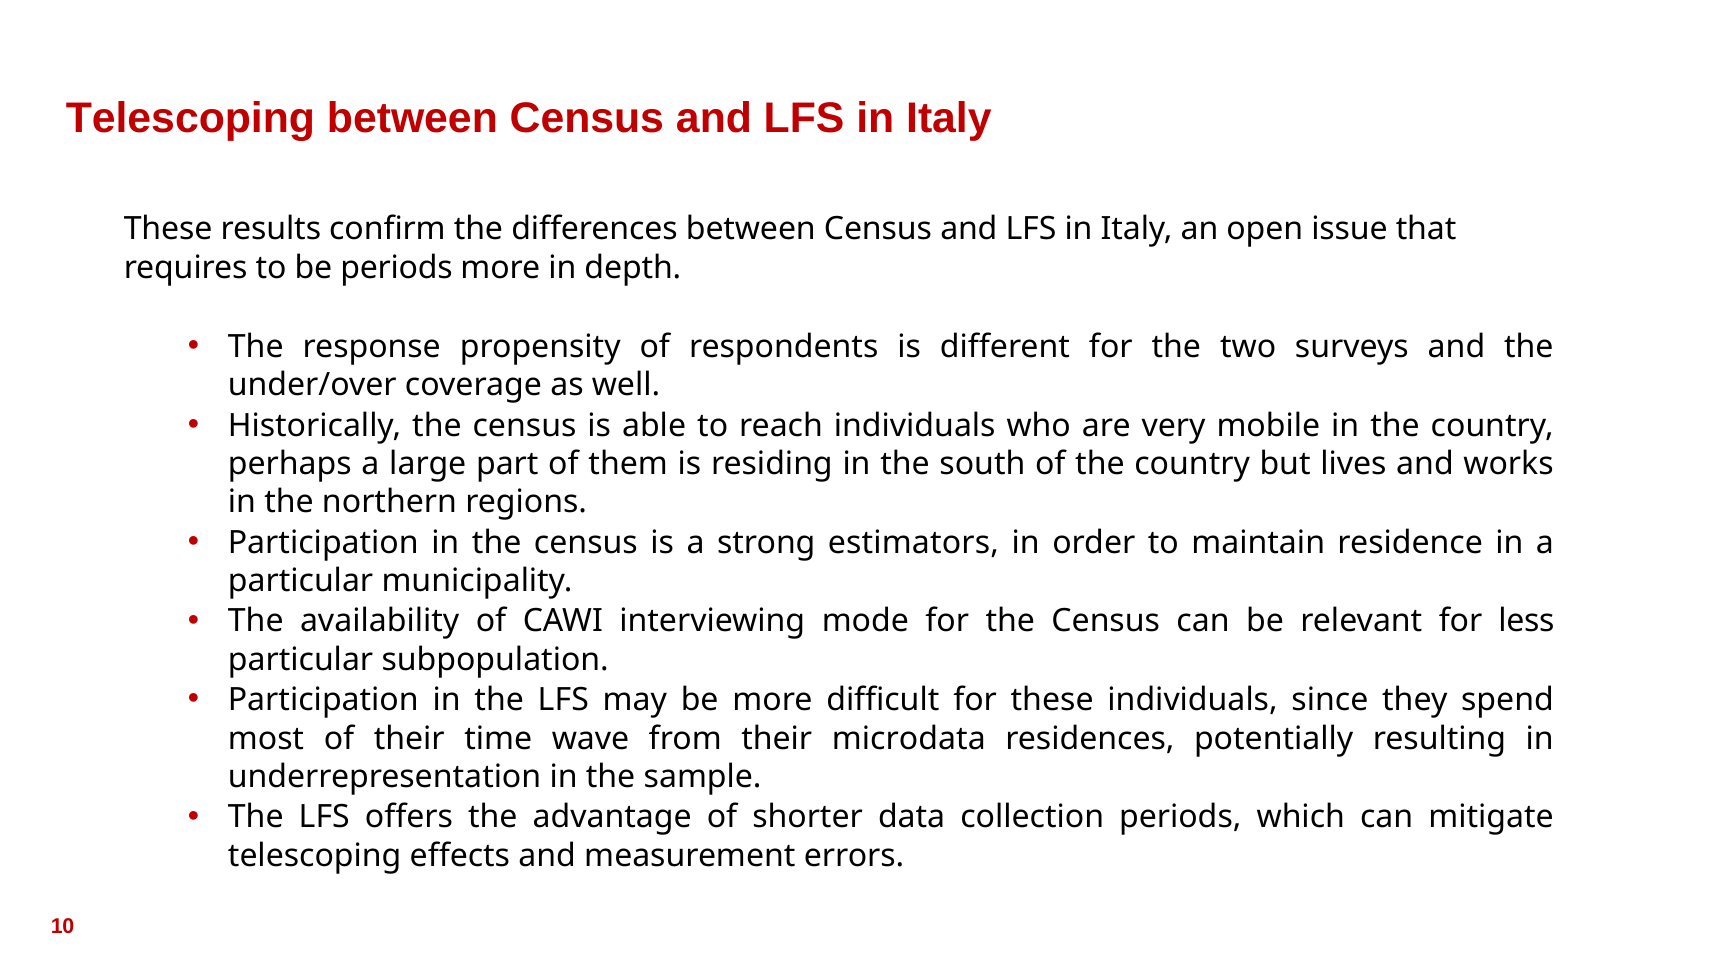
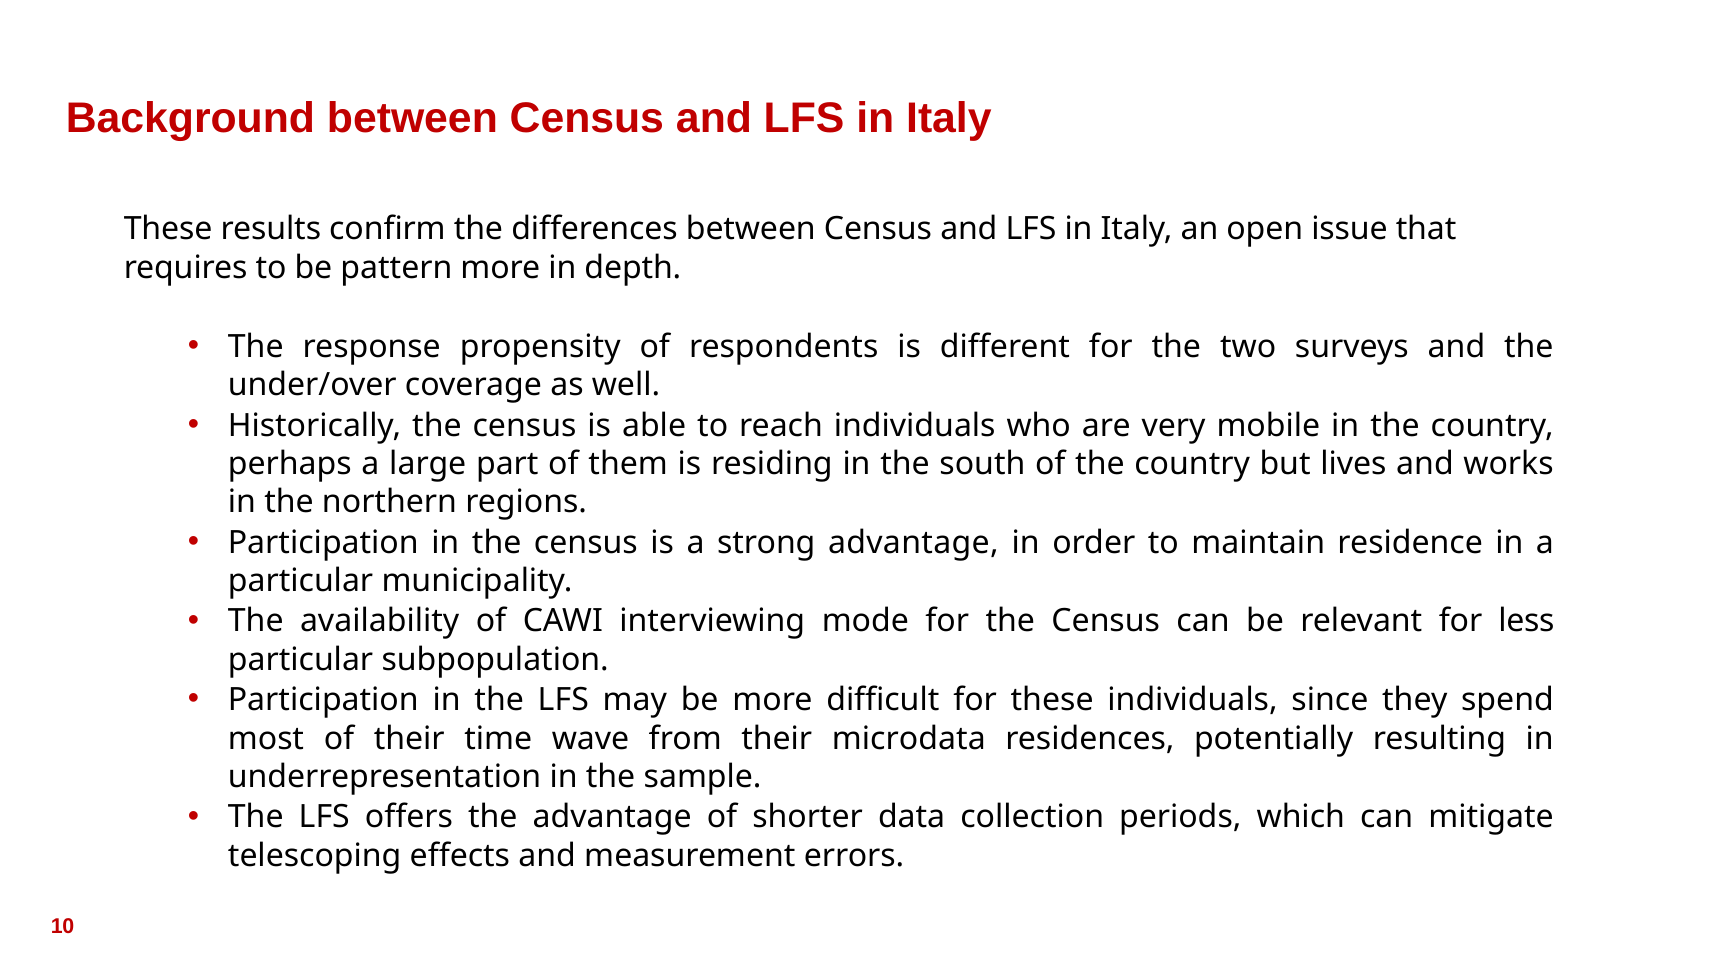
Telescoping at (190, 118): Telescoping -> Background
be periods: periods -> pattern
strong estimators: estimators -> advantage
